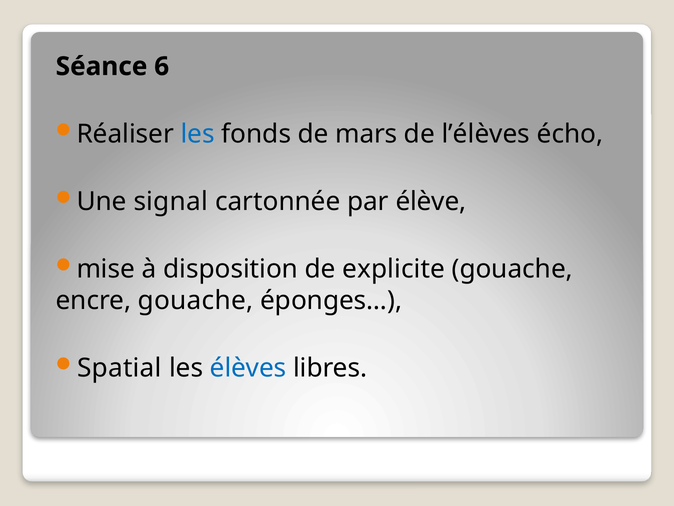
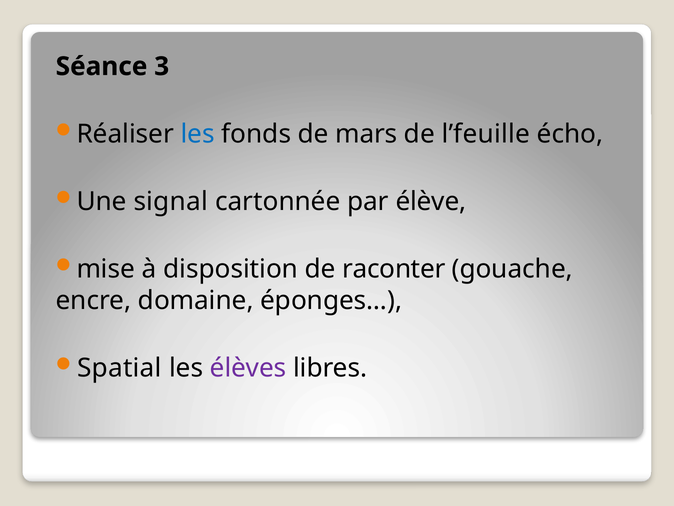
6: 6 -> 3
l’élèves: l’élèves -> l’feuille
explicite: explicite -> raconter
encre gouache: gouache -> domaine
élèves colour: blue -> purple
